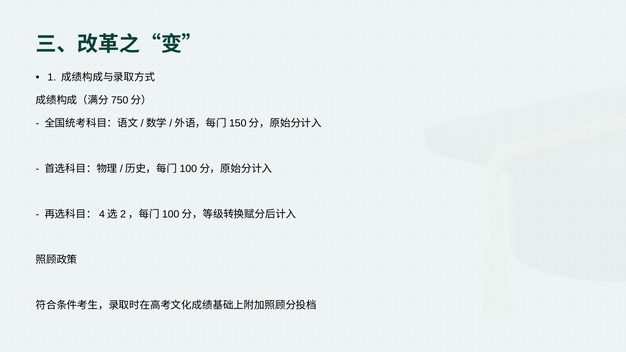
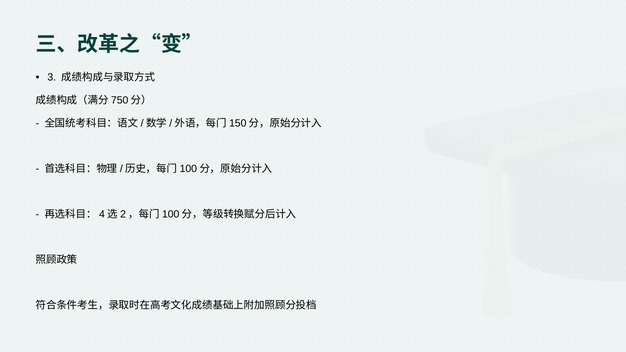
1: 1 -> 3
